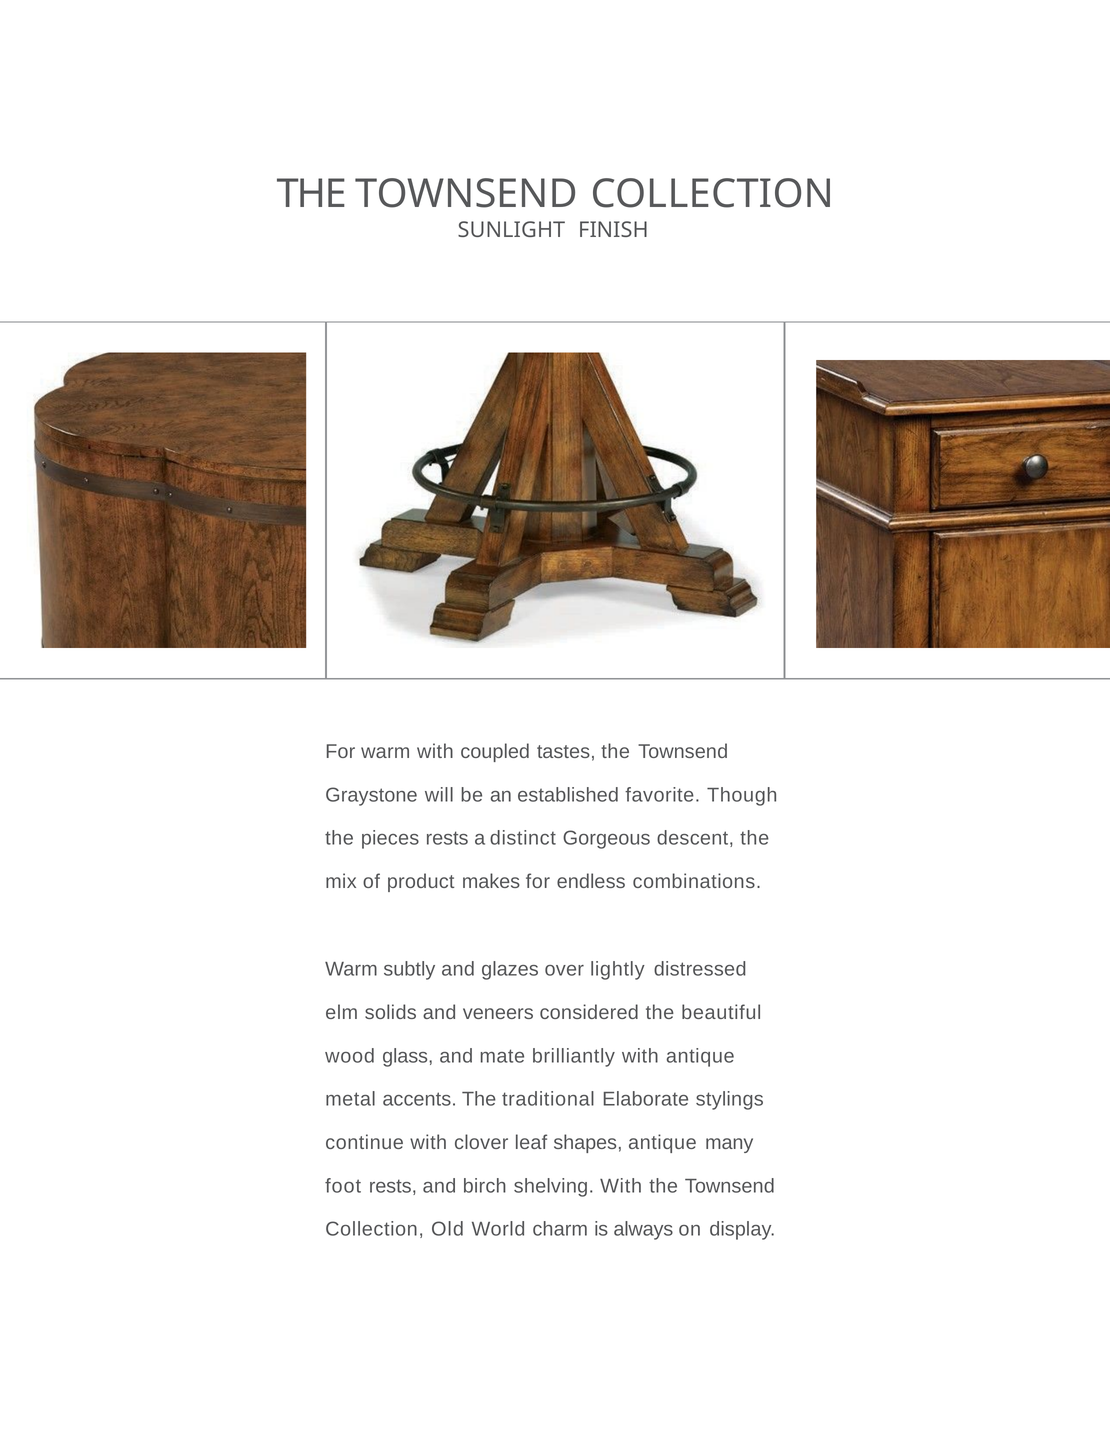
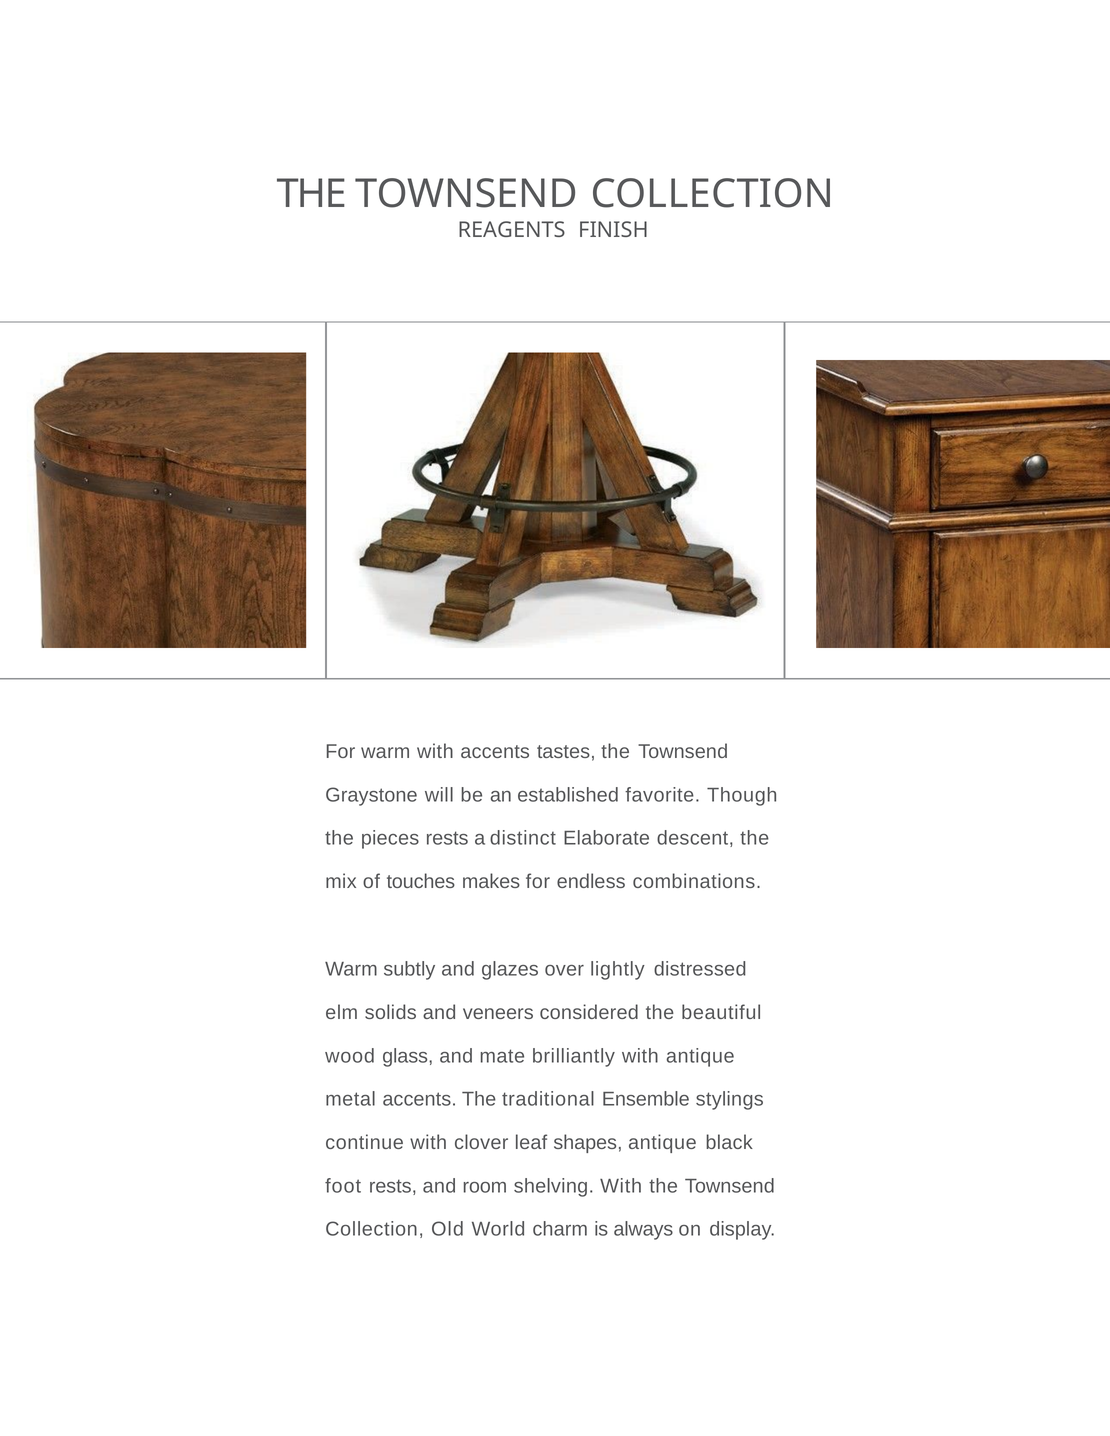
SUNLIGHT: SUNLIGHT -> REAGENTS
with coupled: coupled -> accents
Gorgeous: Gorgeous -> Elaborate
product: product -> touches
Elaborate: Elaborate -> Ensemble
many: many -> black
birch: birch -> room
